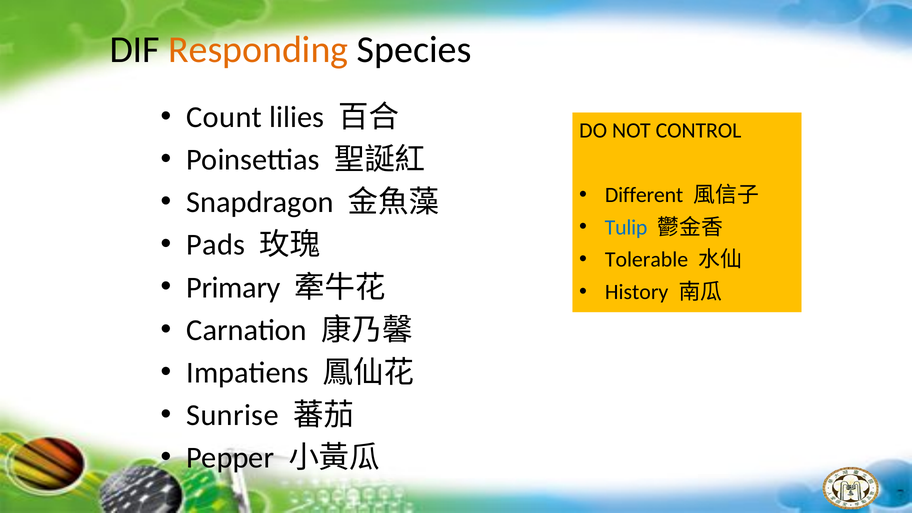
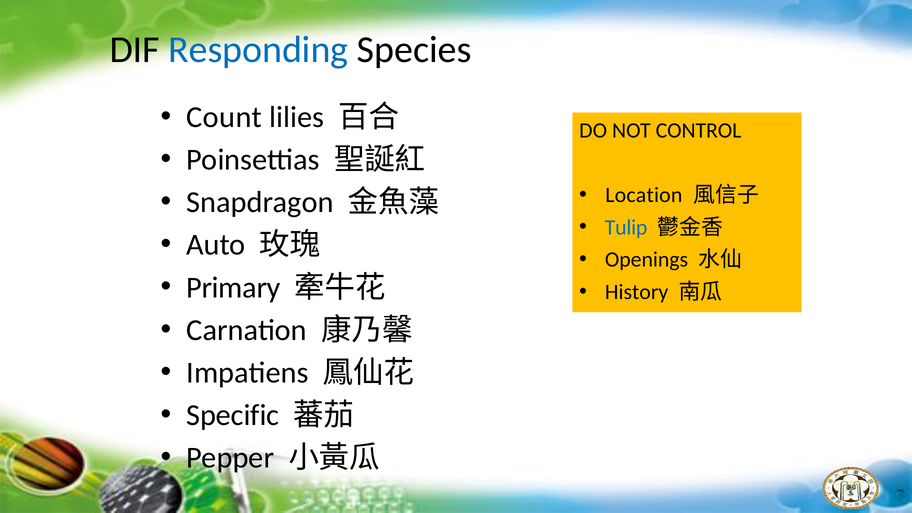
Responding colour: orange -> blue
Different: Different -> Location
Pads: Pads -> Auto
Tolerable: Tolerable -> Openings
Sunrise: Sunrise -> Specific
